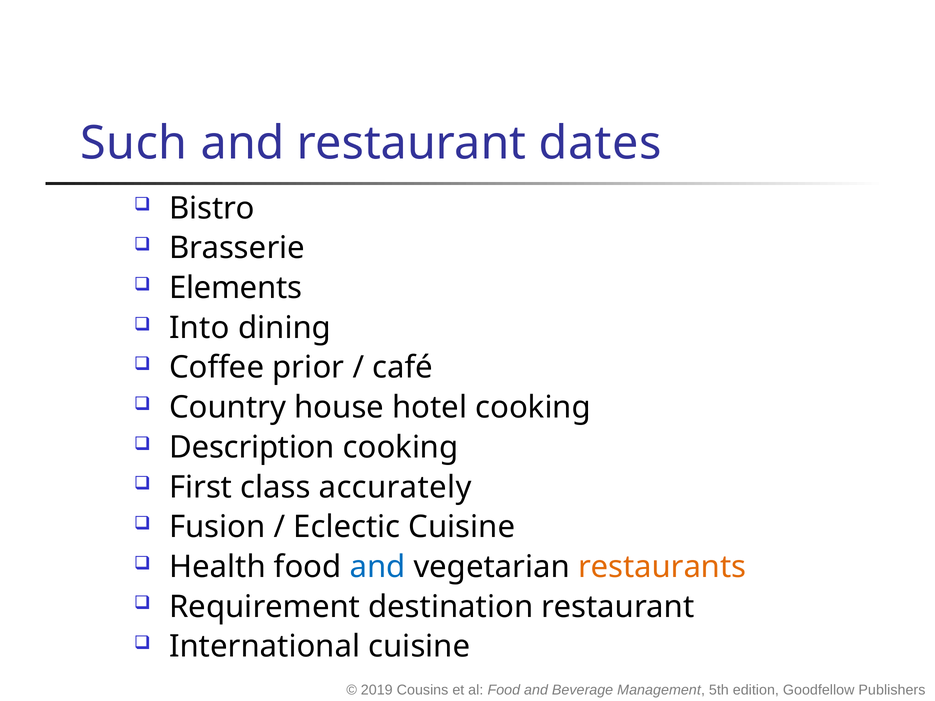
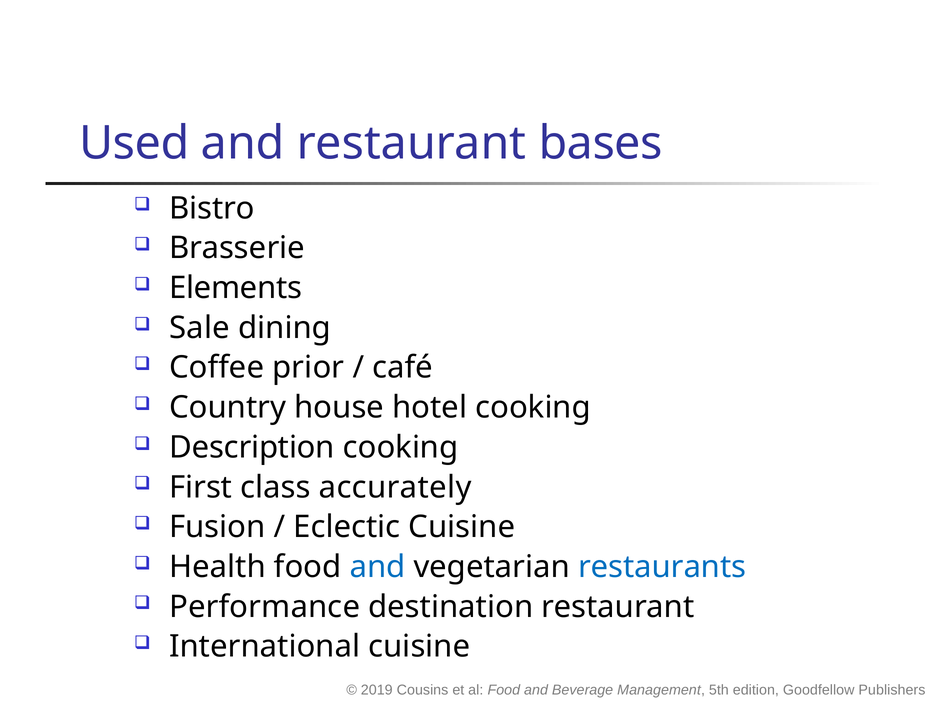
Such: Such -> Used
dates: dates -> bases
Into: Into -> Sale
restaurants colour: orange -> blue
Requirement: Requirement -> Performance
